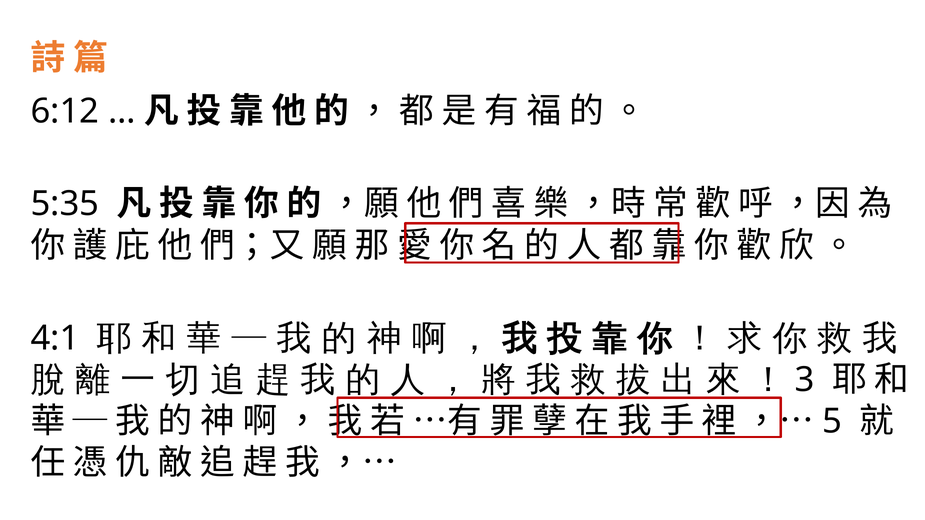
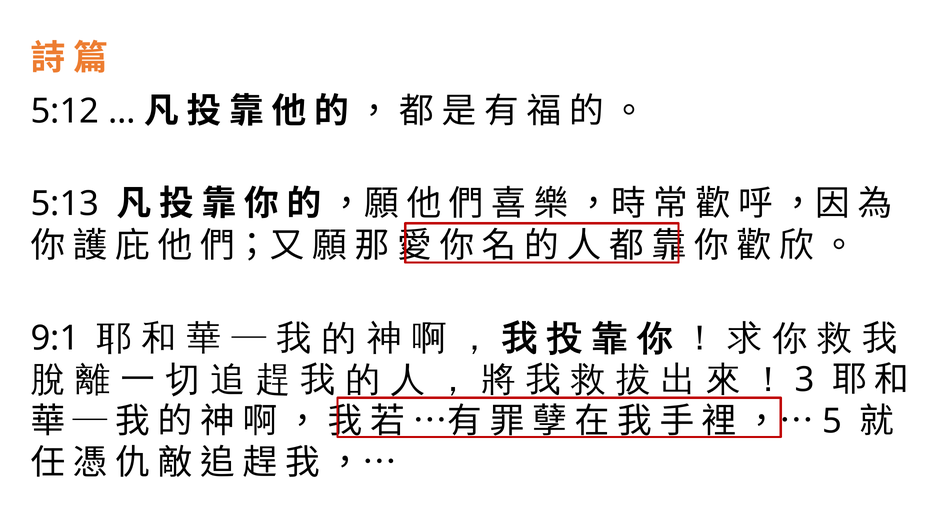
6:12: 6:12 -> 5:12
5:35: 5:35 -> 5:13
4:1: 4:1 -> 9:1
